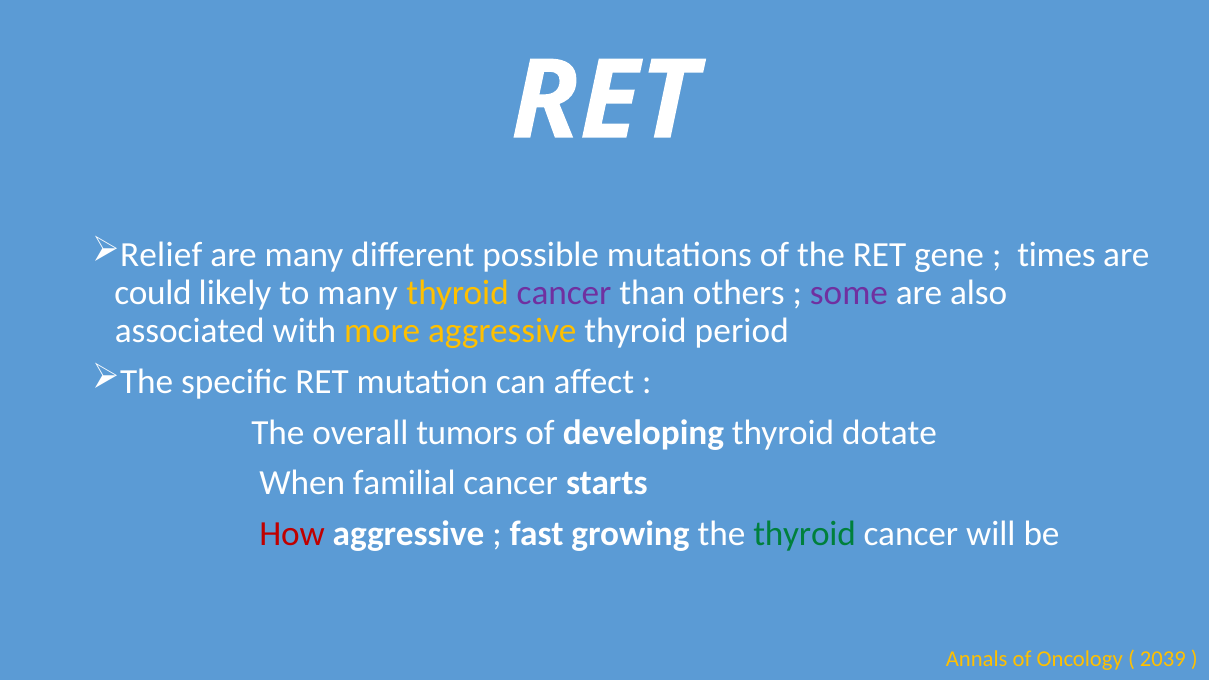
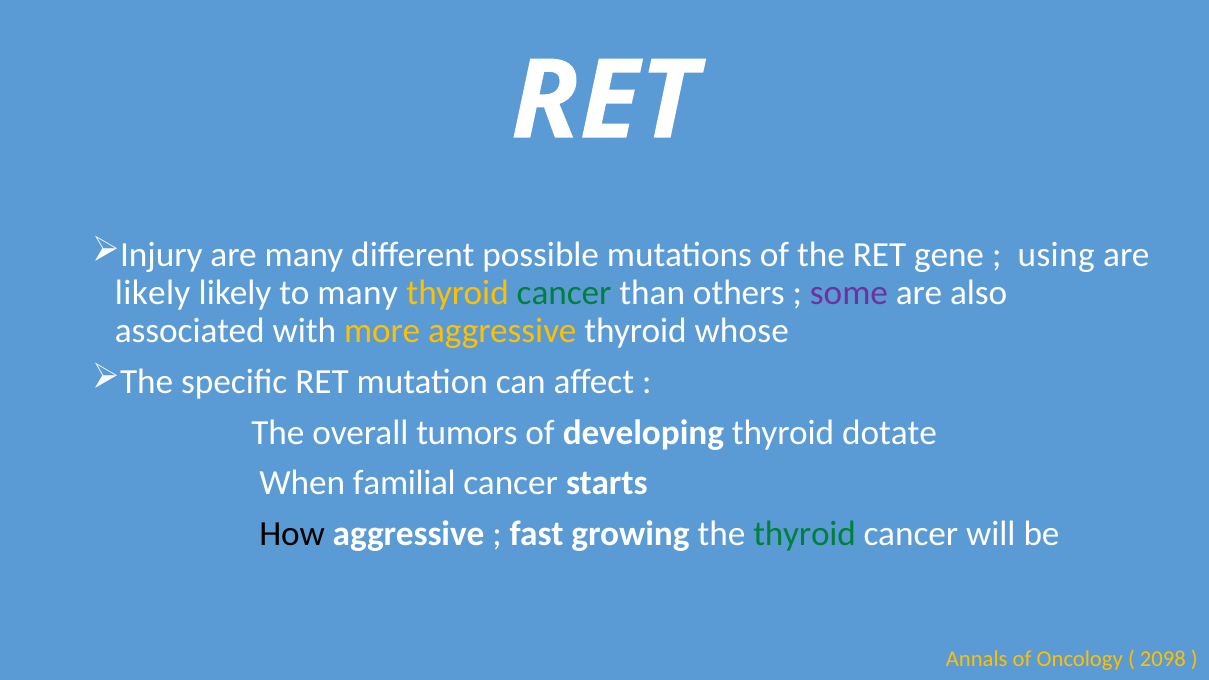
Relief: Relief -> Injury
times: times -> using
could at (153, 293): could -> likely
cancer at (564, 293) colour: purple -> green
period: period -> whose
How colour: red -> black
2039: 2039 -> 2098
